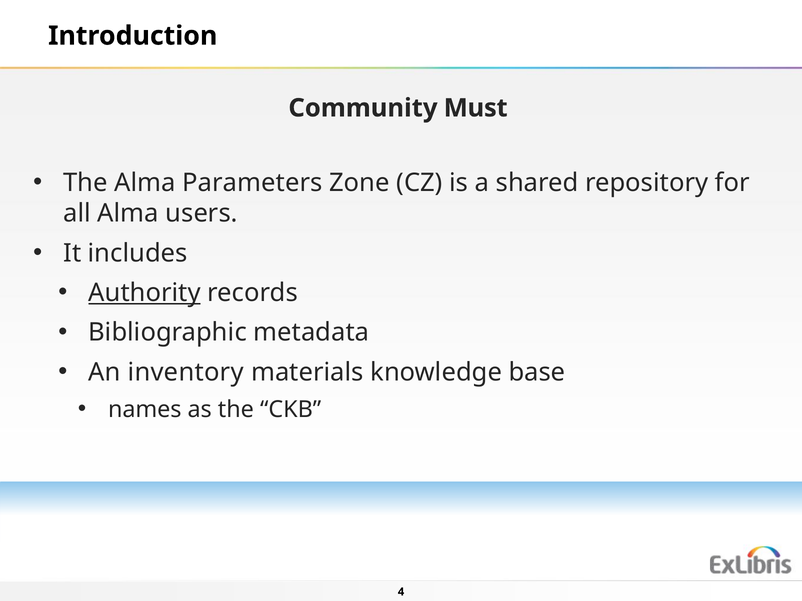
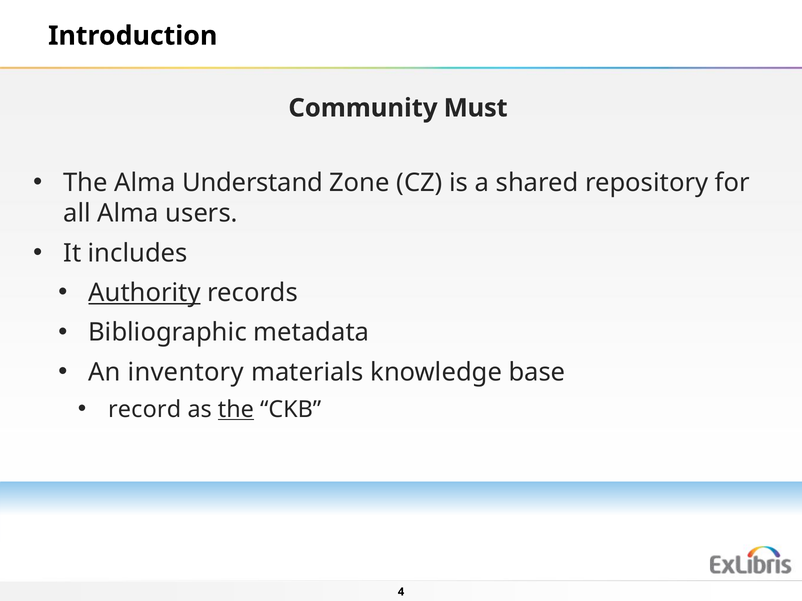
Parameters: Parameters -> Understand
names: names -> record
the at (236, 410) underline: none -> present
